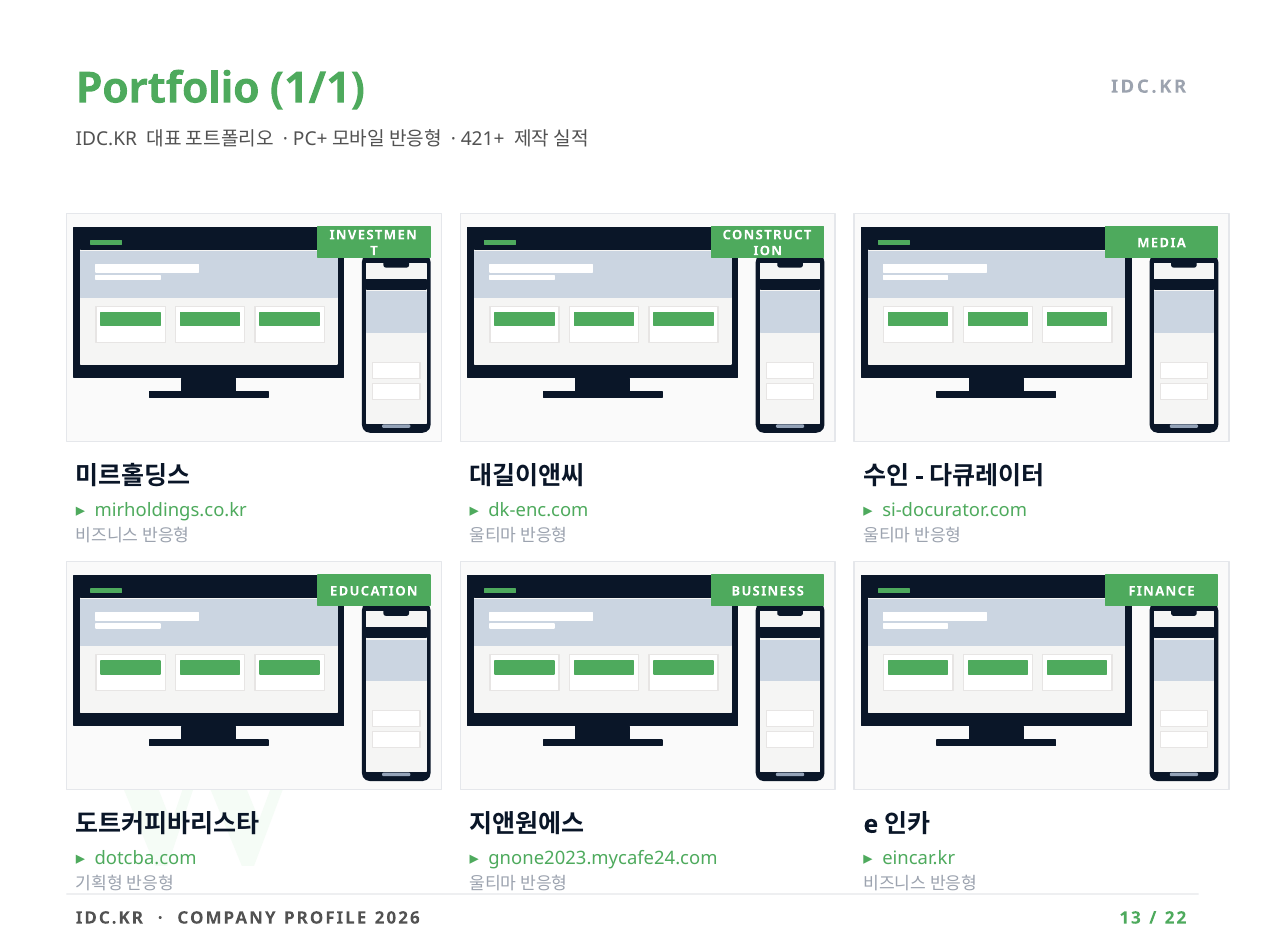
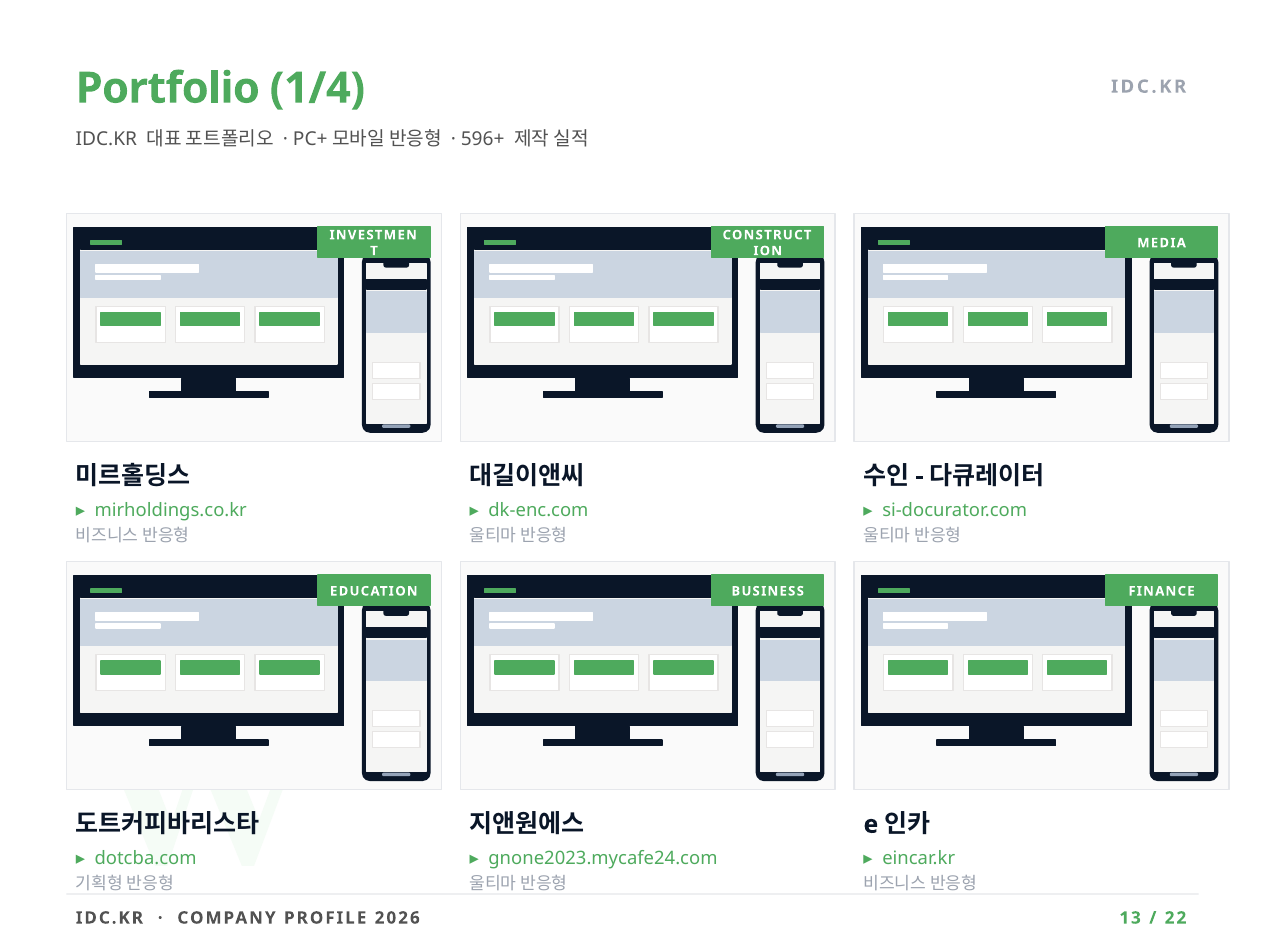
1/1: 1/1 -> 1/4
421+: 421+ -> 596+
